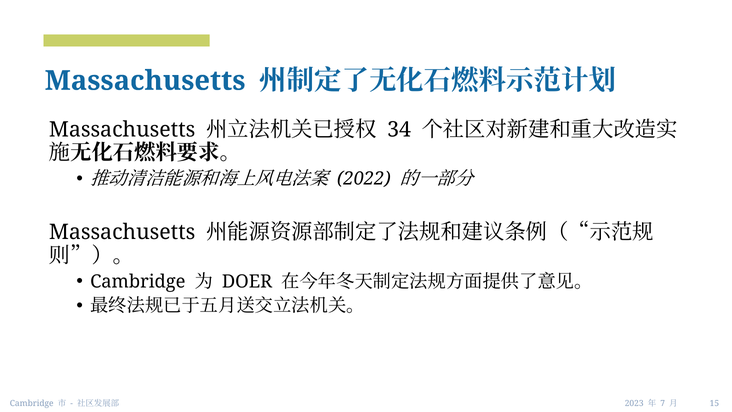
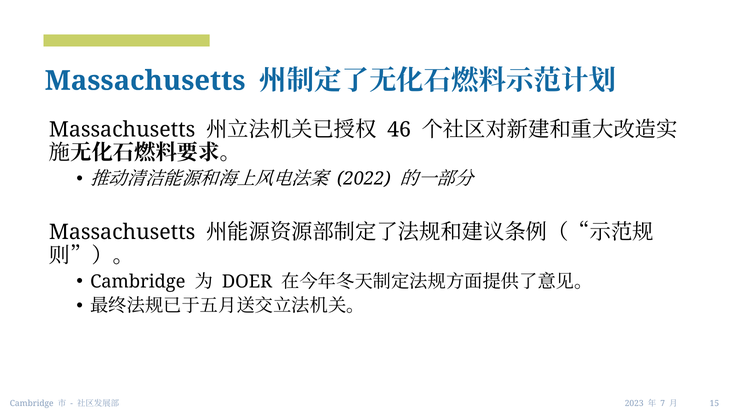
34: 34 -> 46
